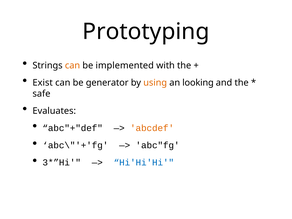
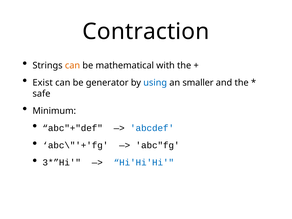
Prototyping: Prototyping -> Contraction
implemented: implemented -> mathematical
using colour: orange -> blue
looking: looking -> smaller
Evaluates: Evaluates -> Minimum
abcdef colour: orange -> blue
